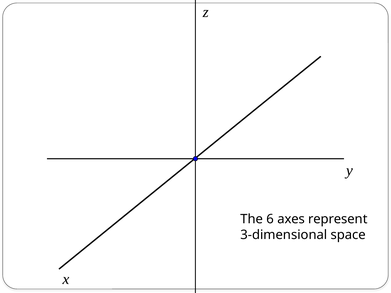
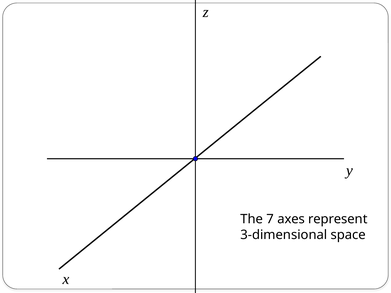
6: 6 -> 7
